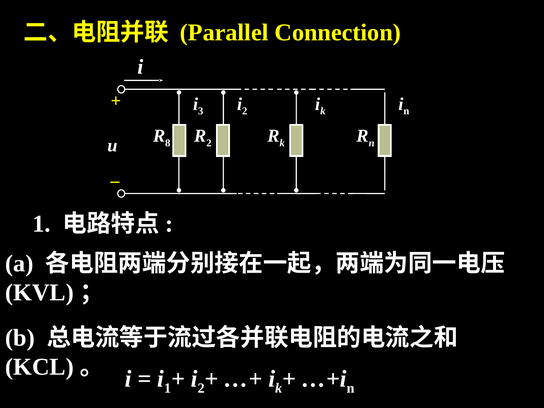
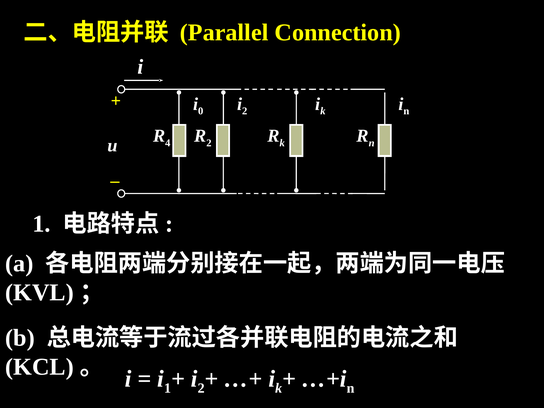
3: 3 -> 0
8: 8 -> 4
